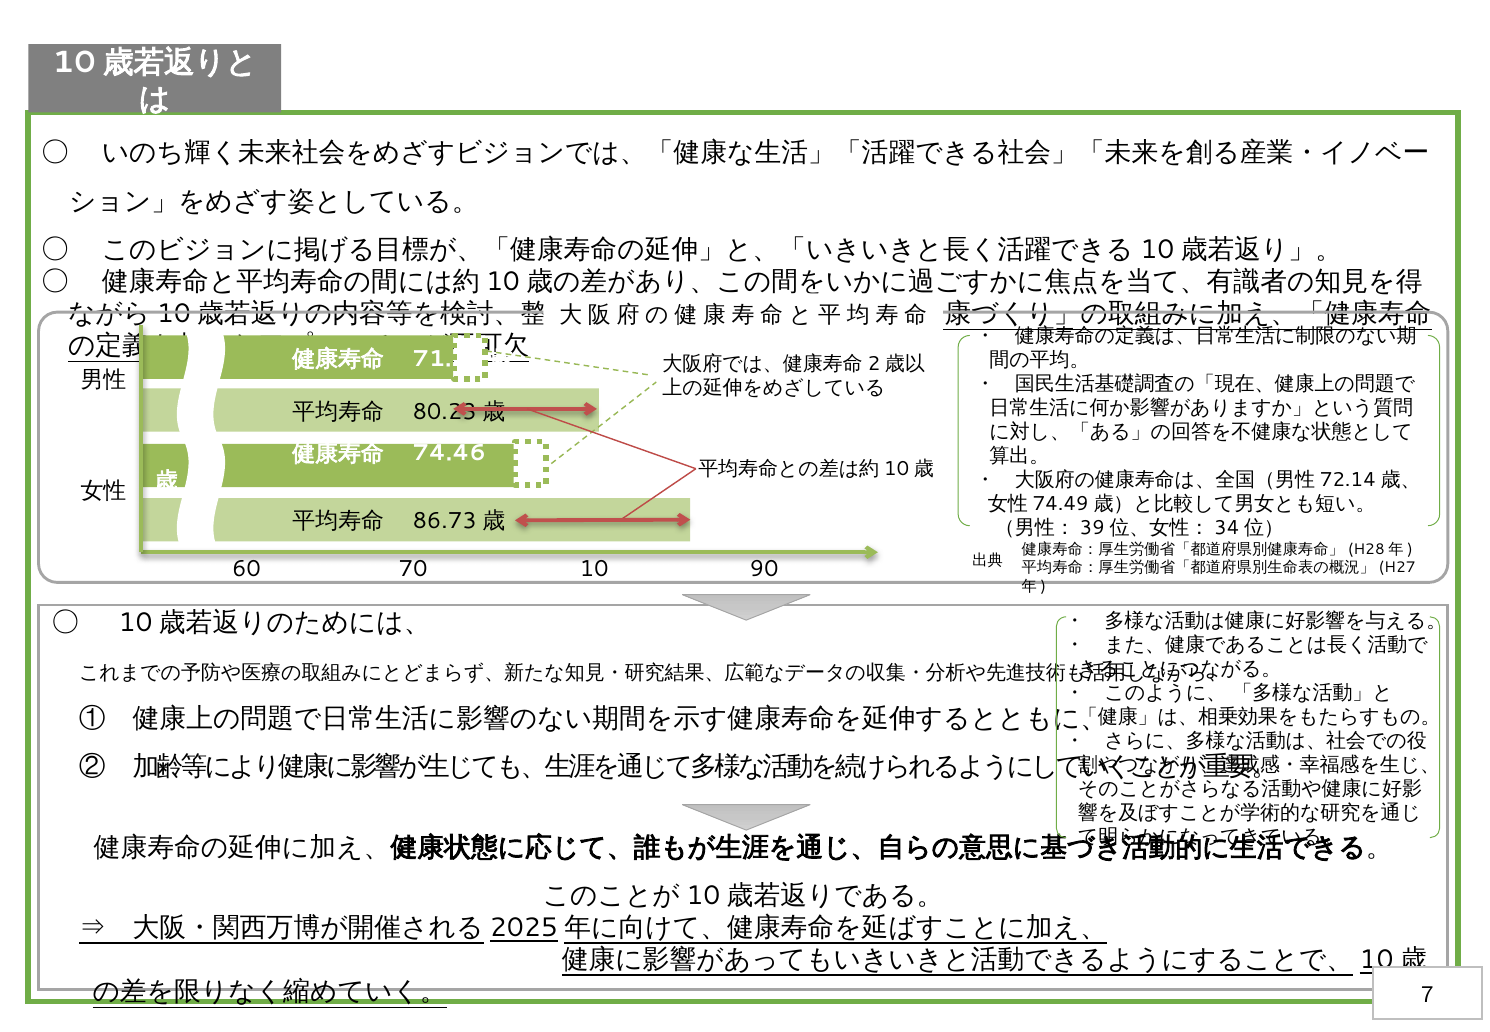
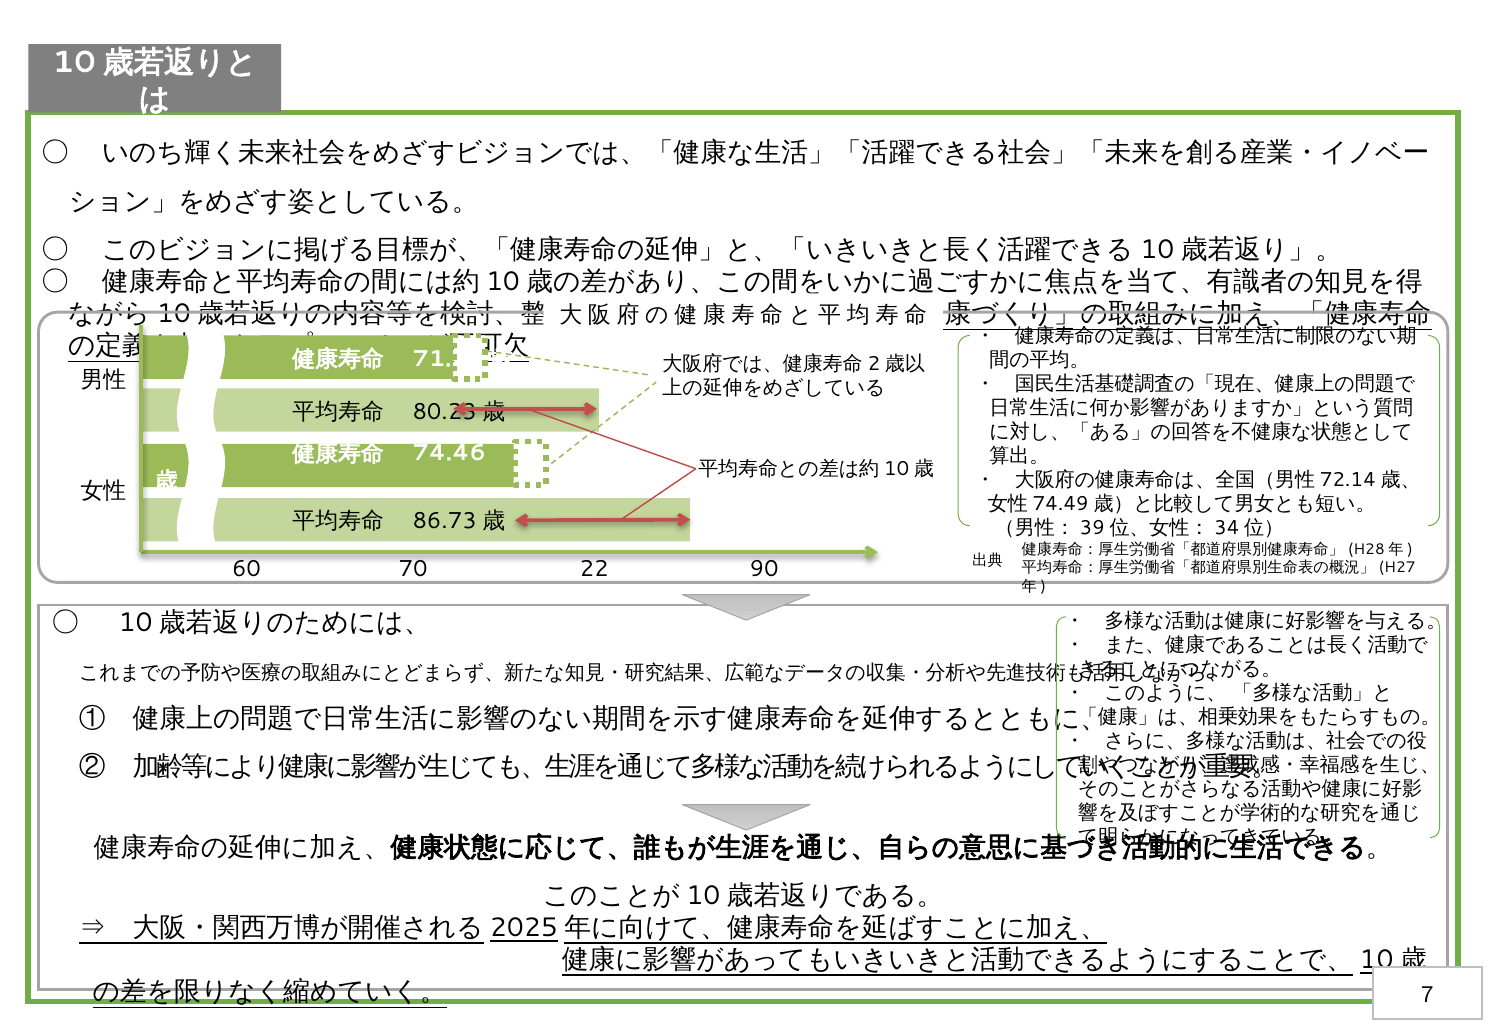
10: 10 -> 22
